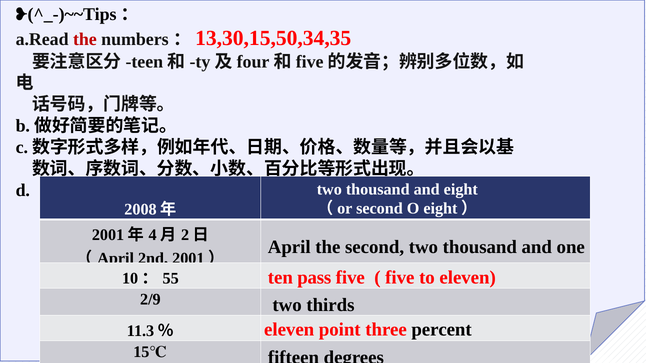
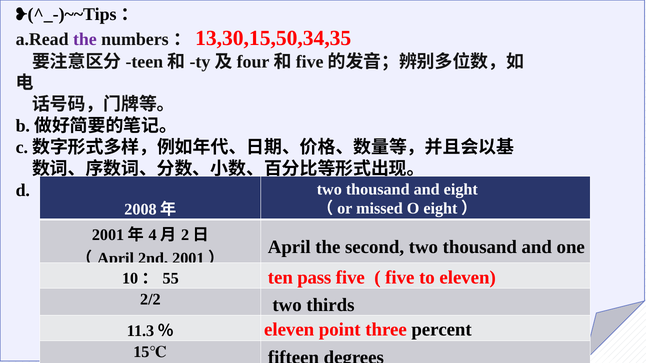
the at (85, 40) colour: red -> purple
（or second: second -> missed
2/9: 2/9 -> 2/2
